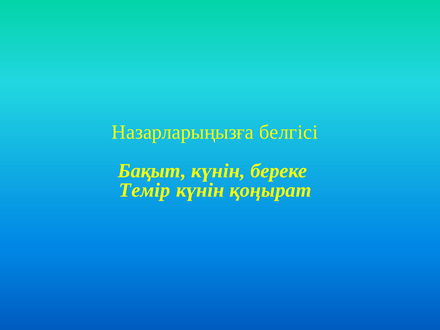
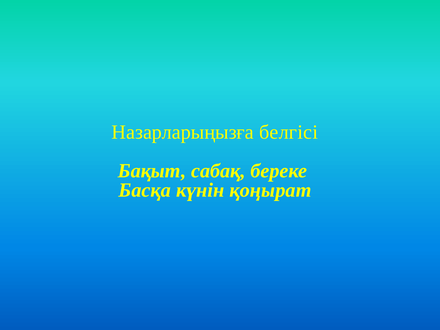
Бақыт күнін: күнін -> сабақ
Темір: Темір -> Басқа
